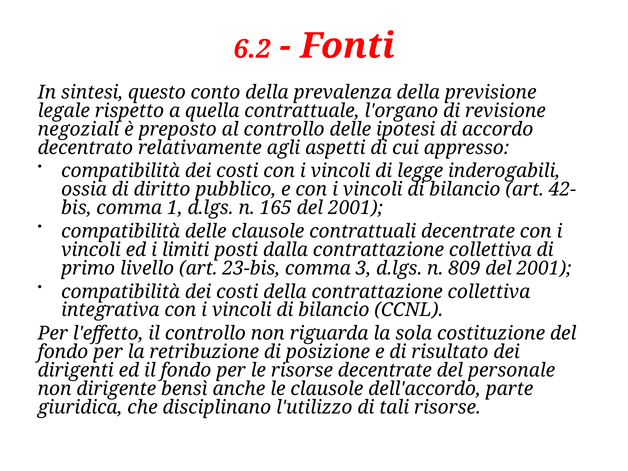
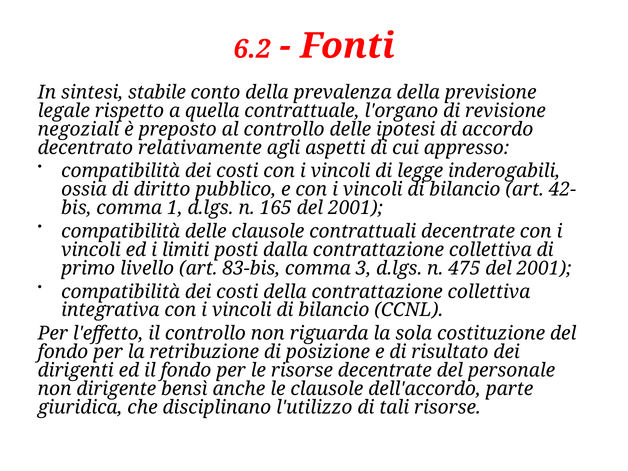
questo: questo -> stabile
23-bis: 23-bis -> 83-bis
809: 809 -> 475
